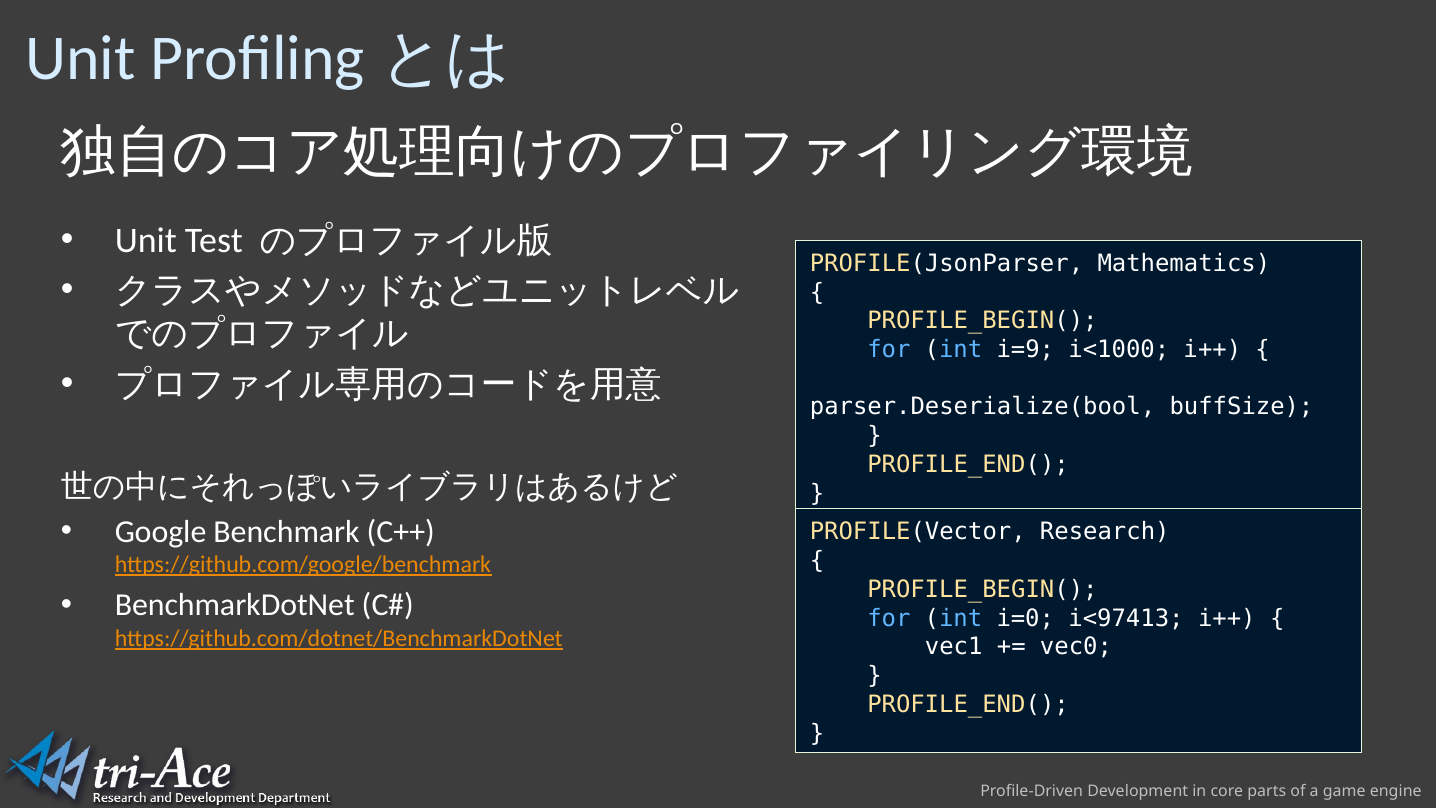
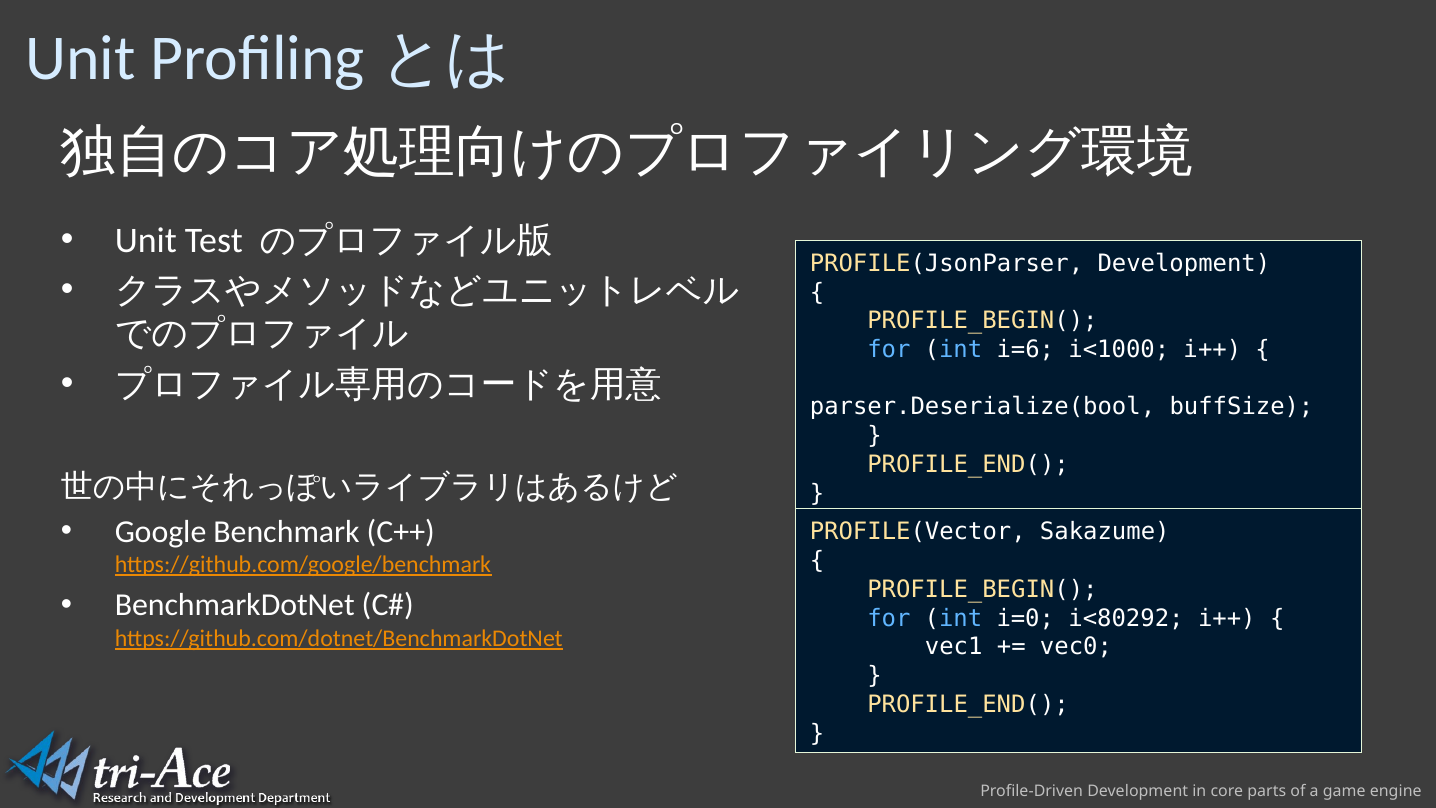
PROFILE(JsonParser Mathematics: Mathematics -> Development
i=9: i=9 -> i=6
Research: Research -> Sakazume
i<97413: i<97413 -> i<80292
